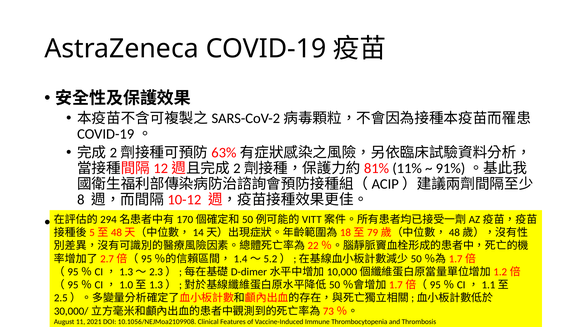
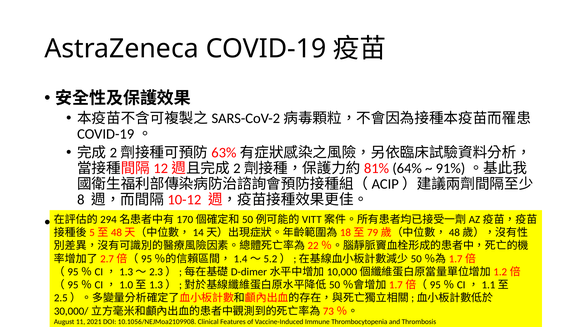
11%: 11% -> 64%
